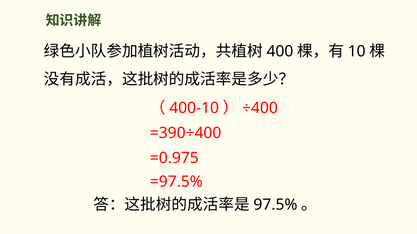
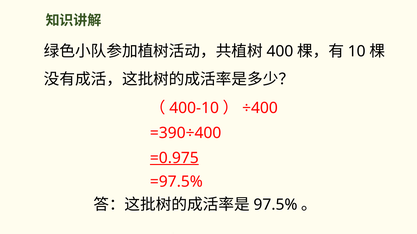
=0.975 underline: none -> present
